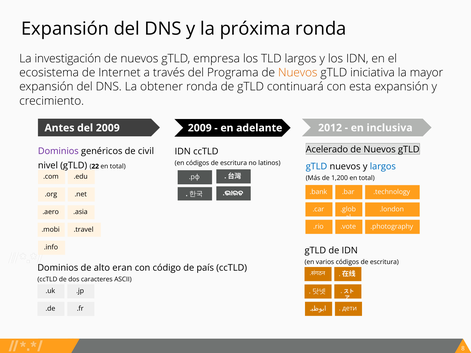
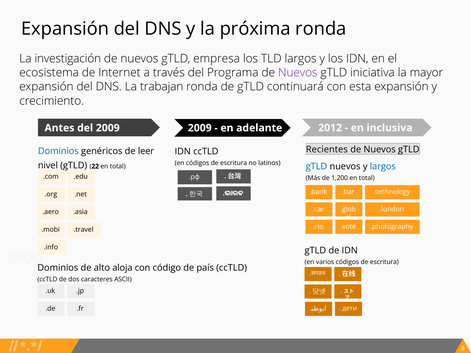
Nuevos at (298, 73) colour: orange -> purple
obtener: obtener -> trabajan
Acelerado: Acelerado -> Recientes
Dominios at (58, 151) colour: purple -> blue
civil: civil -> leer
eran: eran -> aloja
